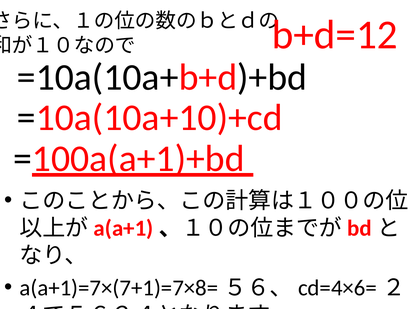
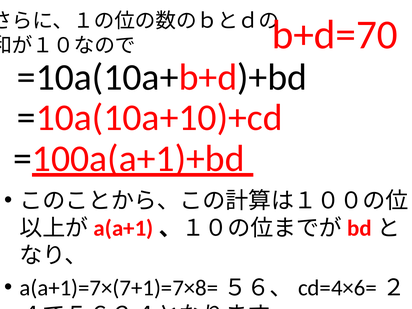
b+d=12: b+d=12 -> b+d=70
